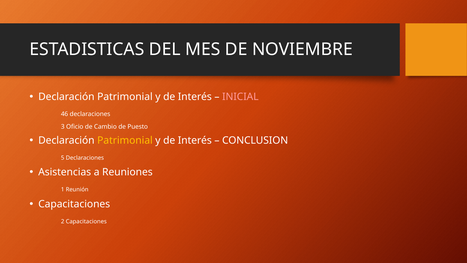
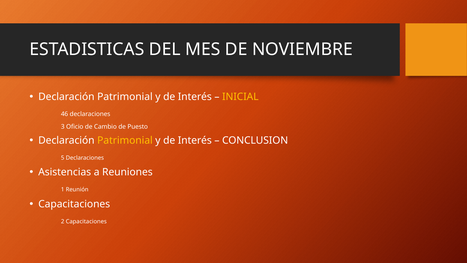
INICIAL colour: pink -> yellow
